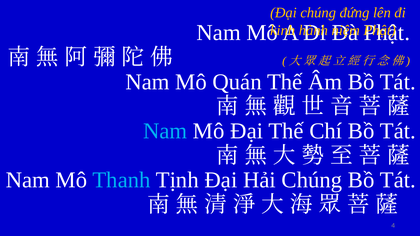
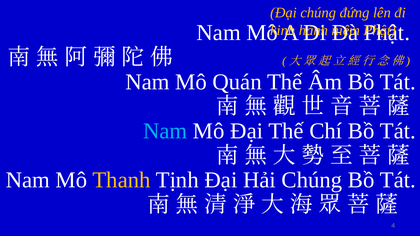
Thanh colour: light blue -> yellow
